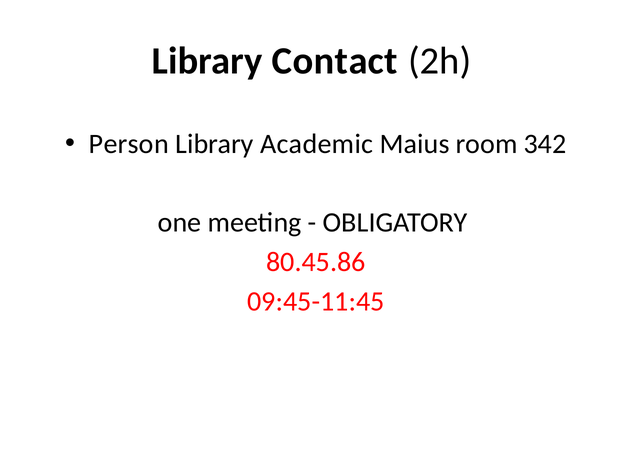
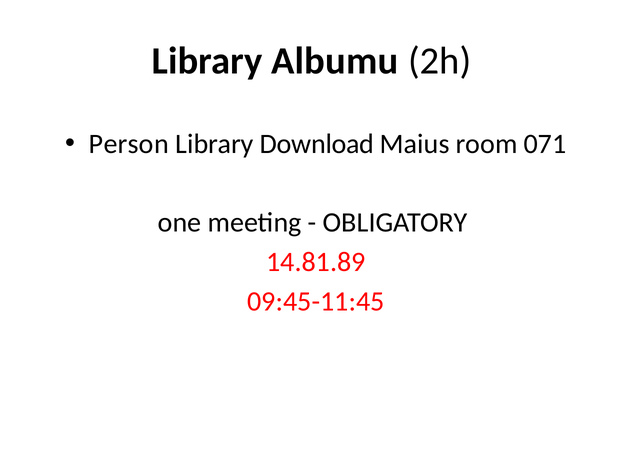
Contact: Contact -> Albumu
Academic: Academic -> Download
342: 342 -> 071
80.45.86: 80.45.86 -> 14.81.89
